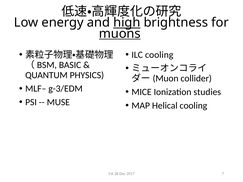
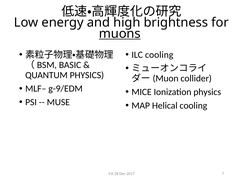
high underline: present -> none
g-3/EDM: g-3/EDM -> g-9/EDM
Ionization studies: studies -> physics
